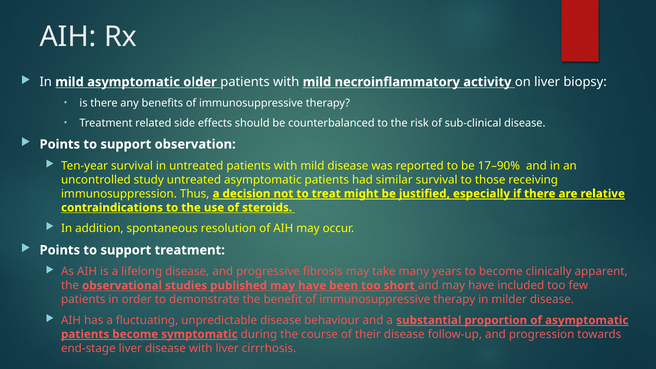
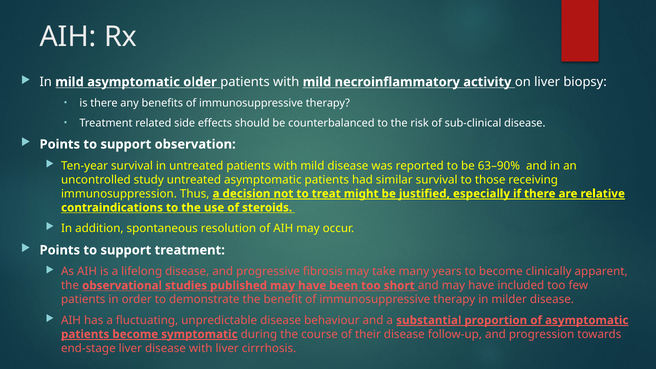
17–90%: 17–90% -> 63–90%
